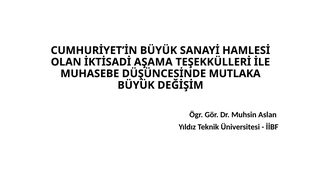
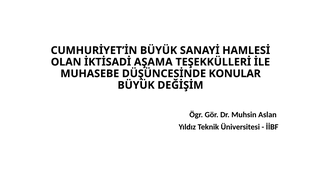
MUTLAKA: MUTLAKA -> KONULAR
